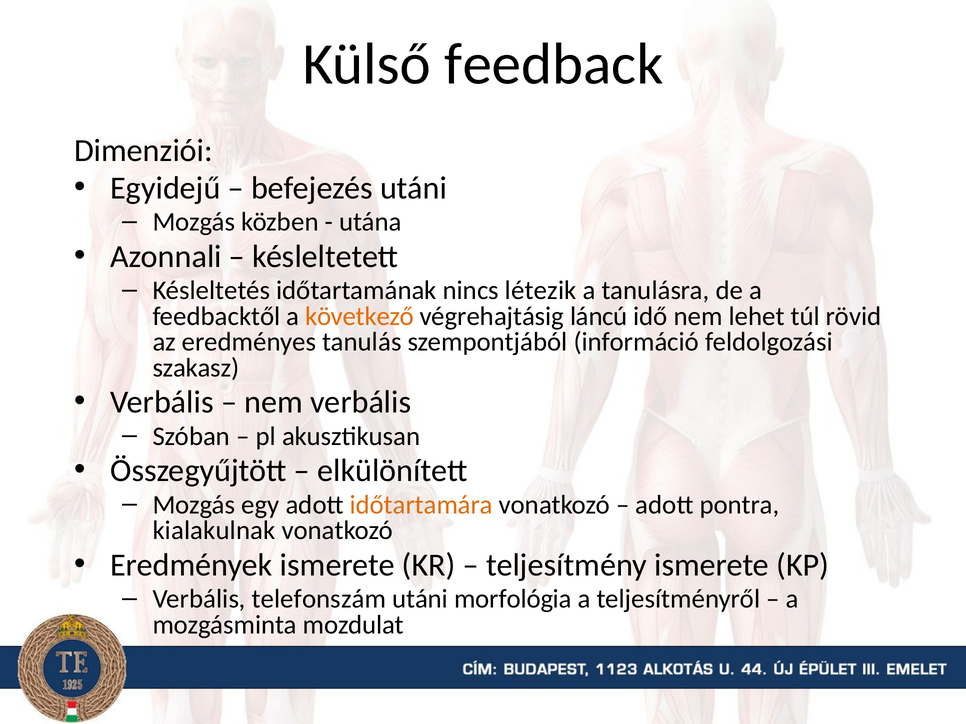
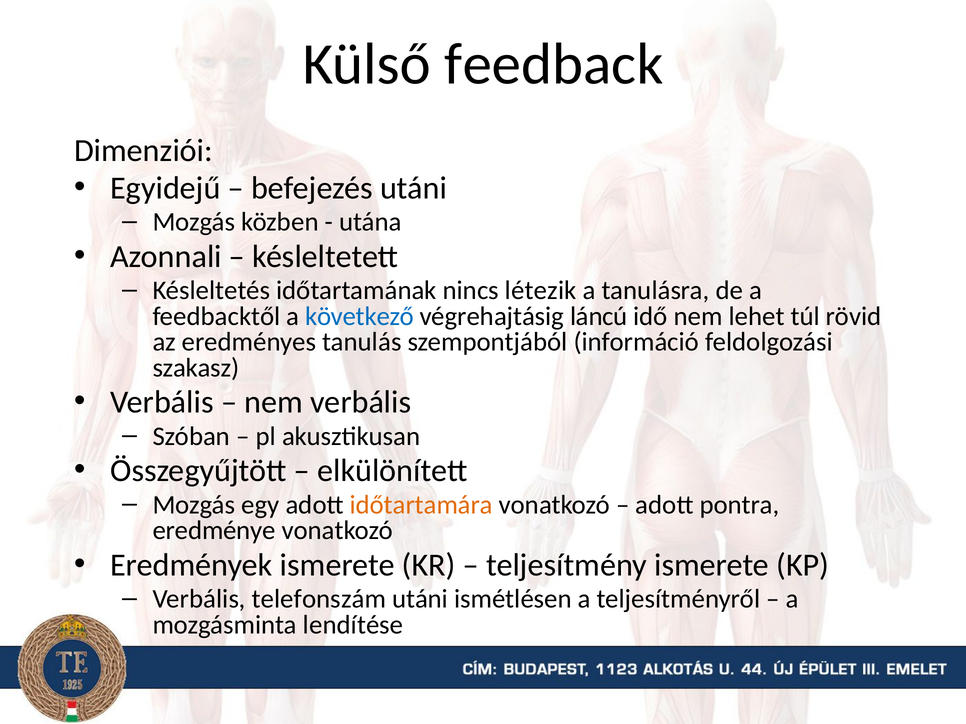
következő colour: orange -> blue
kialakulnak: kialakulnak -> eredménye
morfológia: morfológia -> ismétlésen
mozdulat: mozdulat -> lendítése
